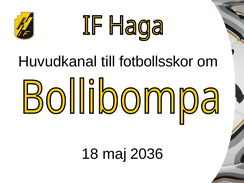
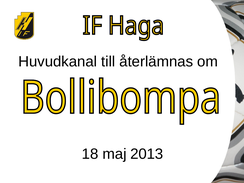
fotbollsskor: fotbollsskor -> återlämnas
2036: 2036 -> 2013
